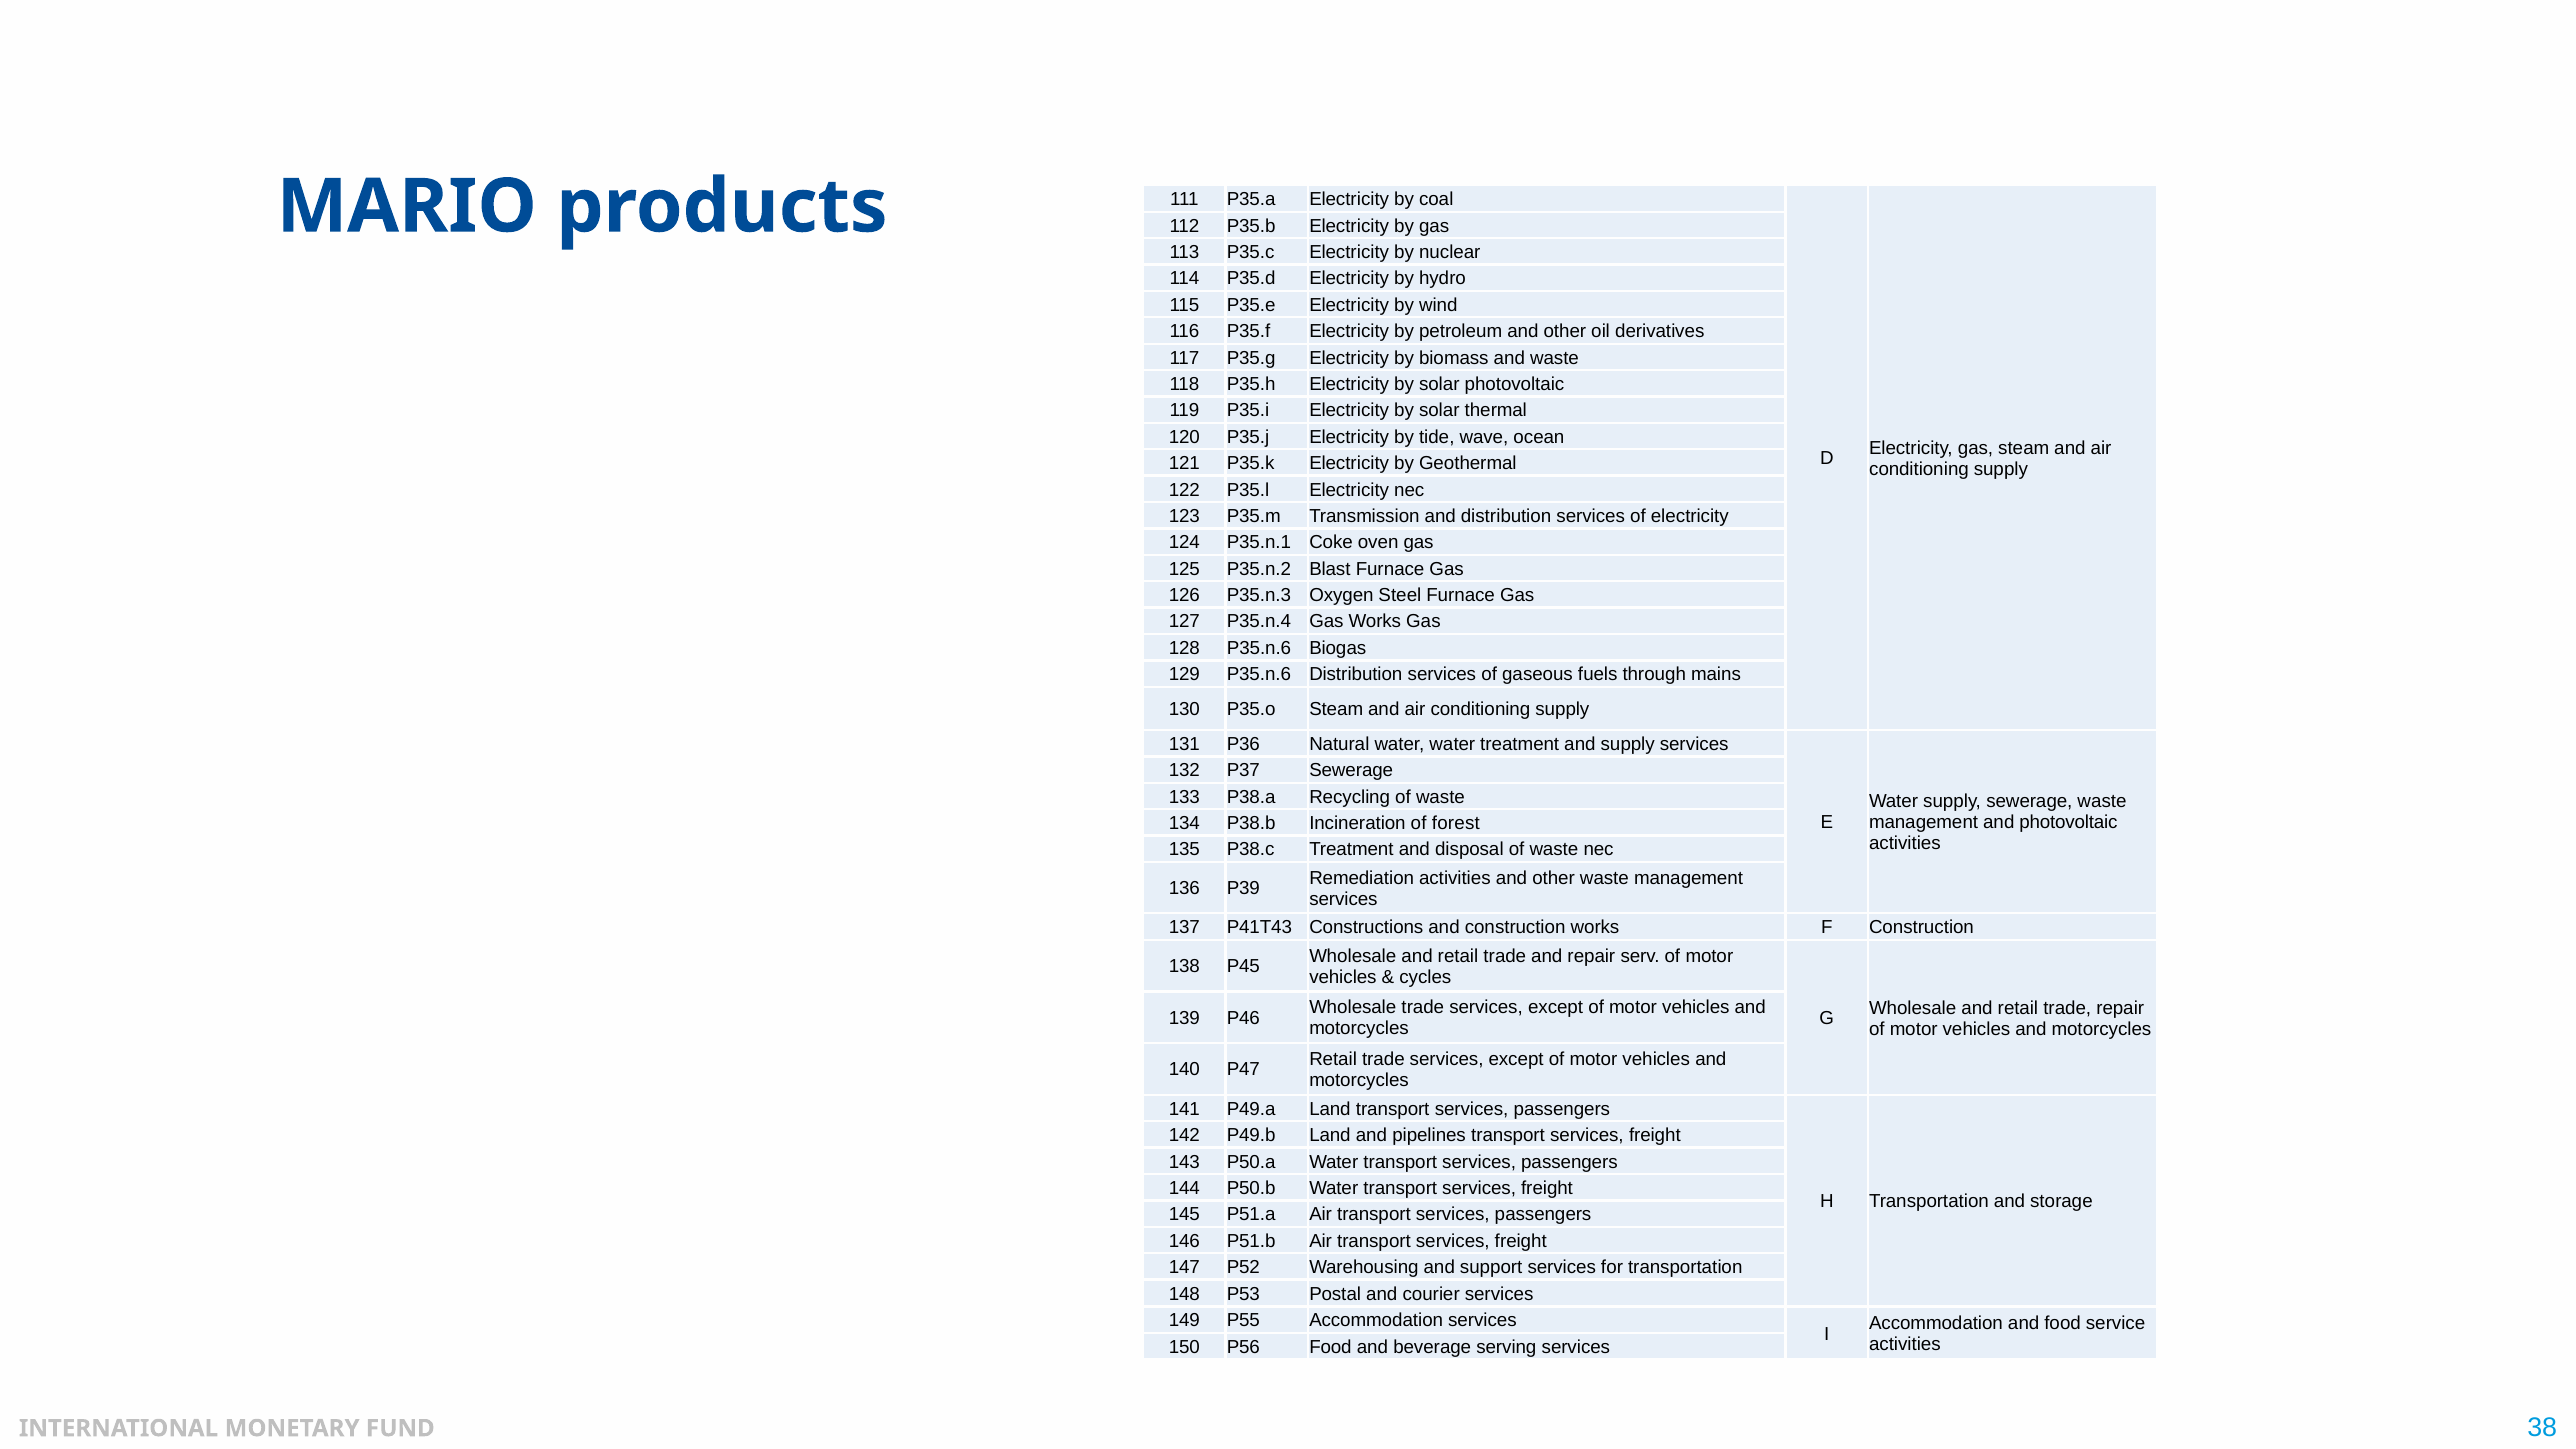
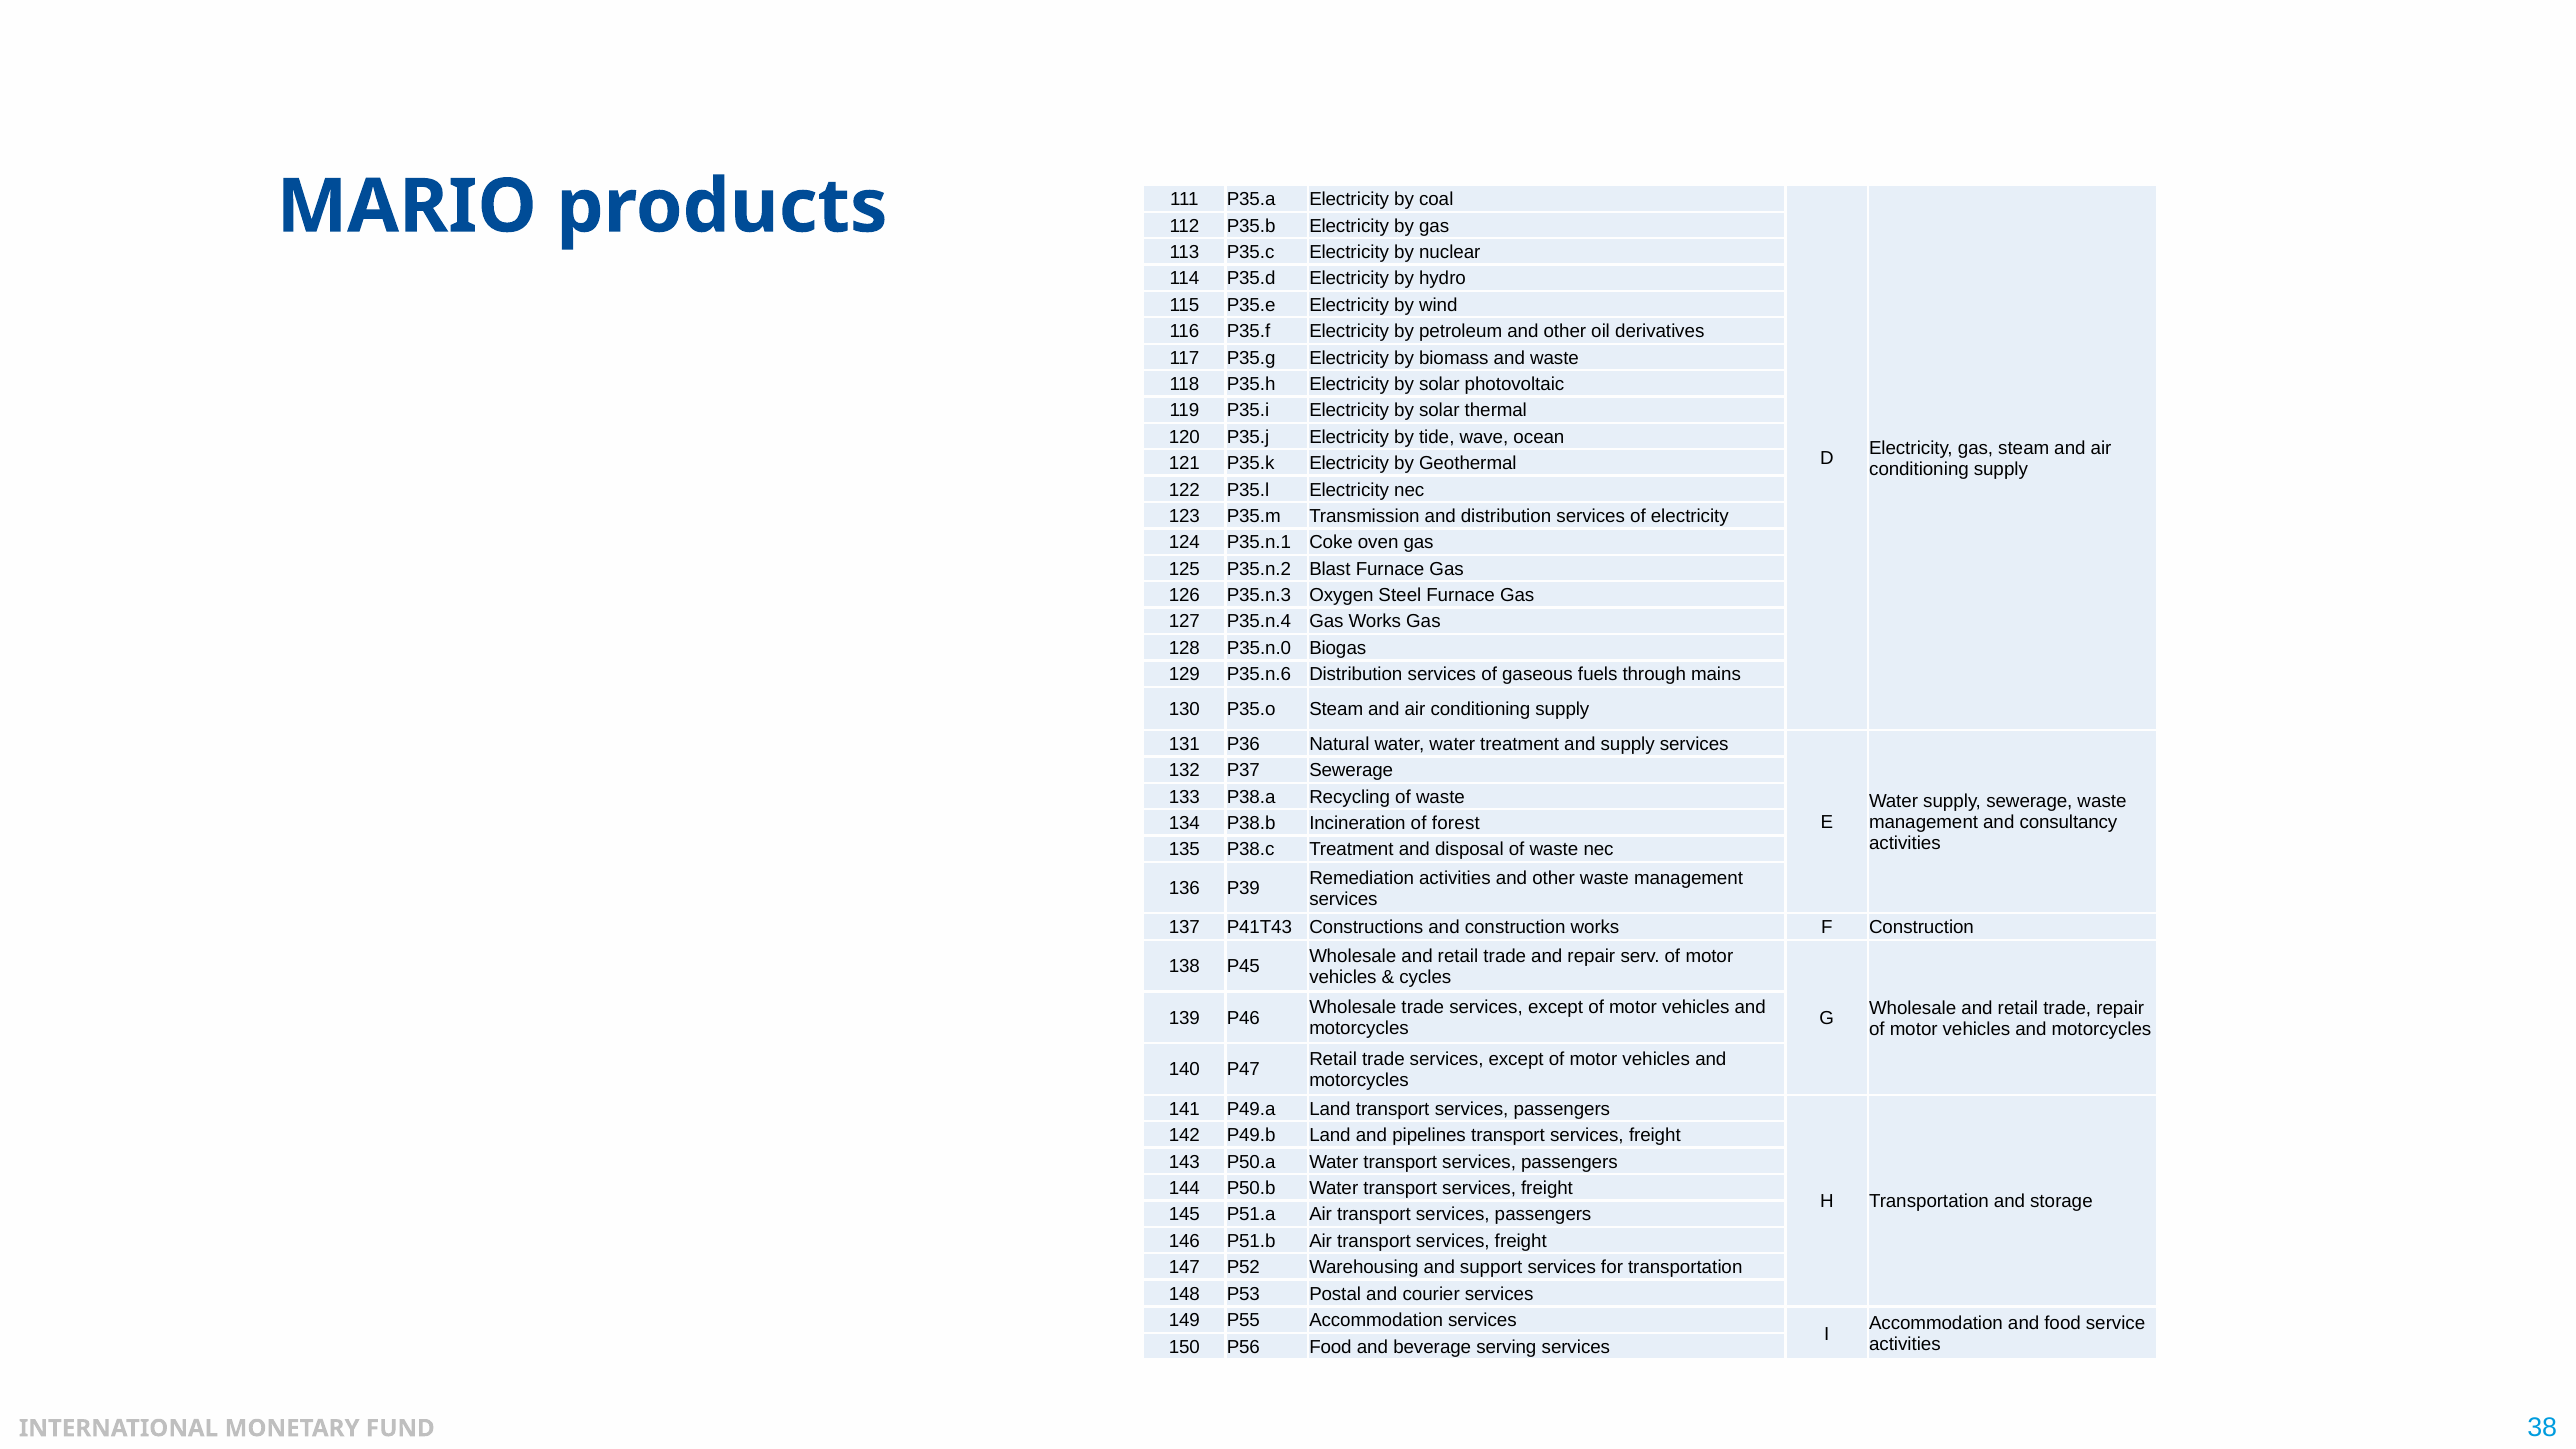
128 P35.n.6: P35.n.6 -> P35.n.0
and photovoltaic: photovoltaic -> consultancy
